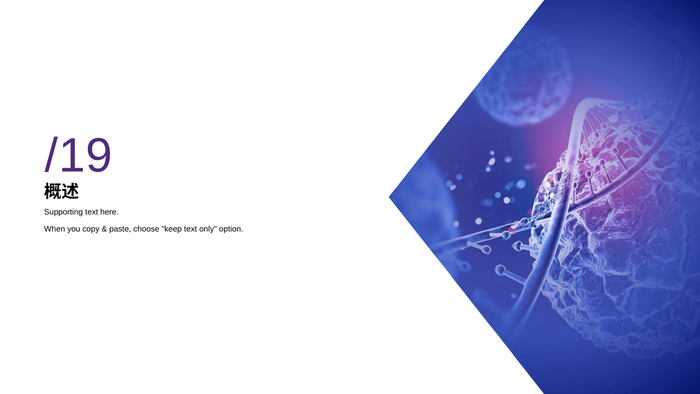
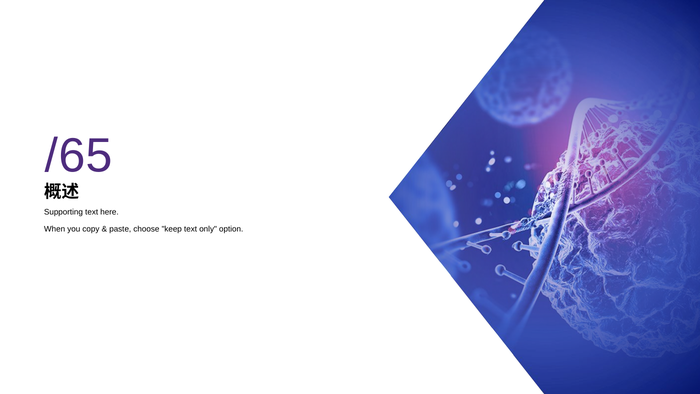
/19: /19 -> /65
